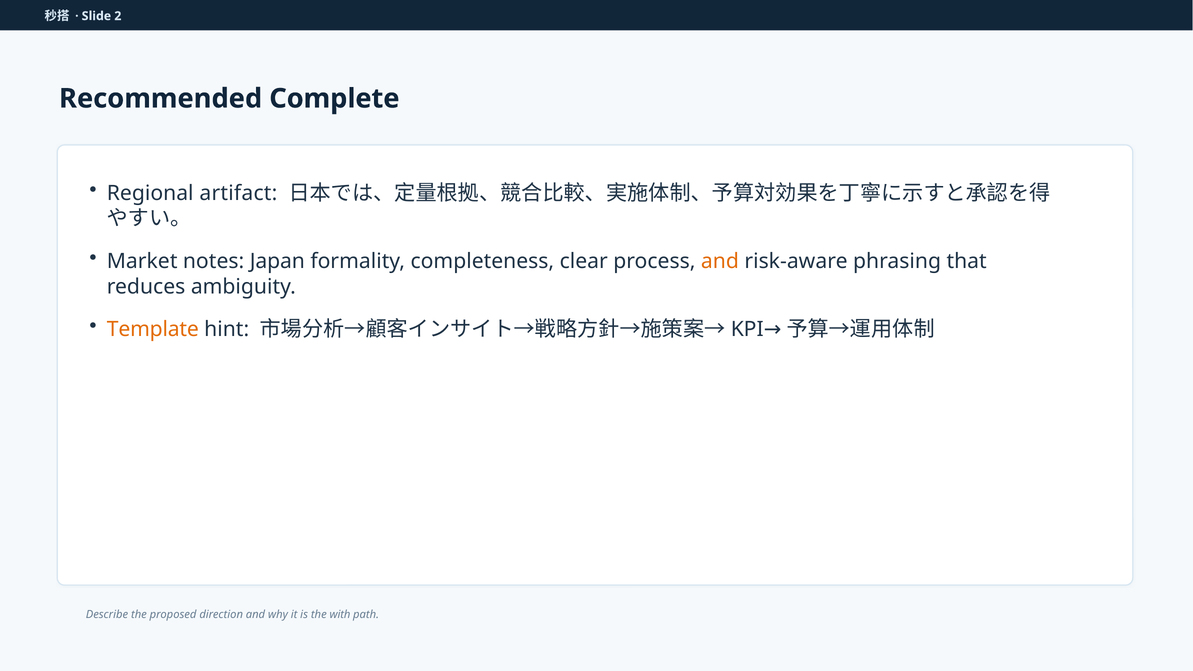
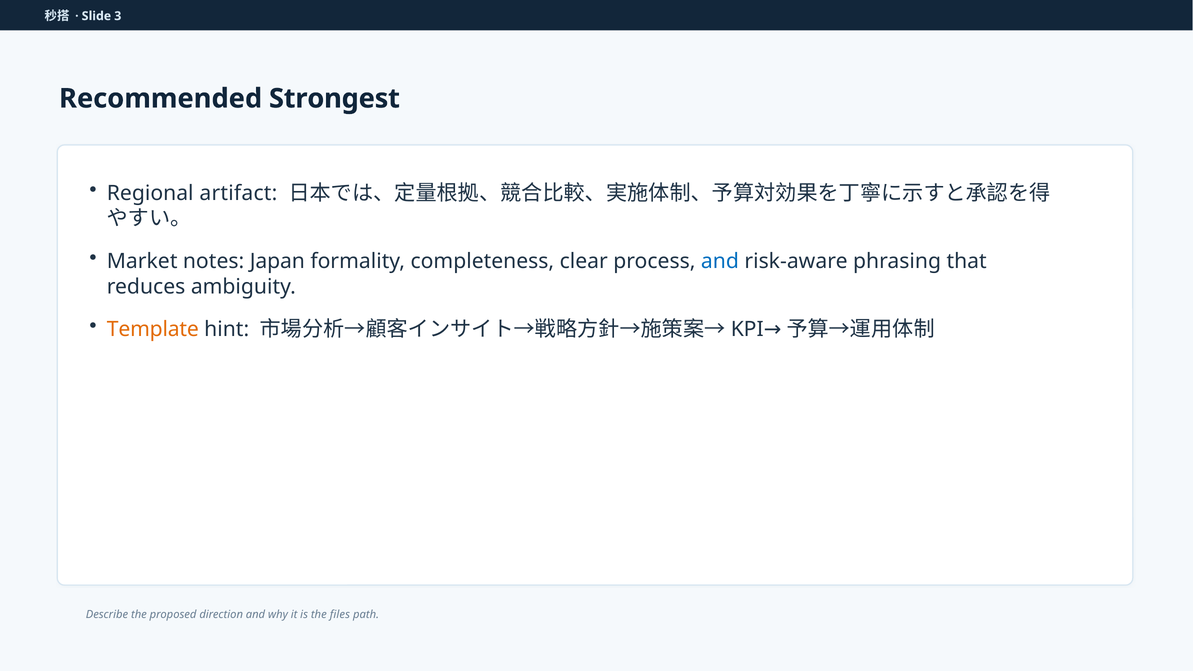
2: 2 -> 3
Complete: Complete -> Strongest
and at (720, 261) colour: orange -> blue
with: with -> files
